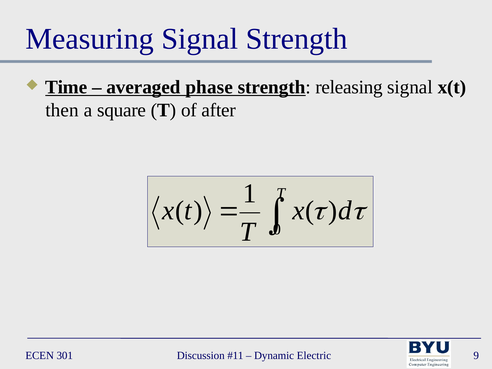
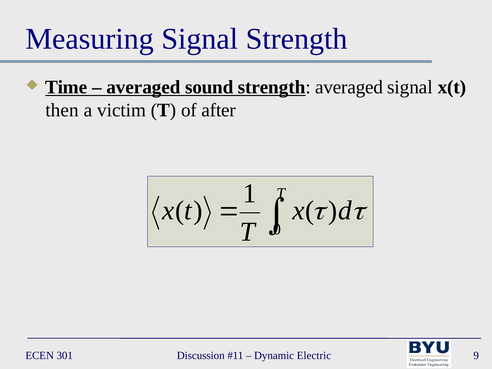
phase: phase -> sound
strength releasing: releasing -> averaged
square: square -> victim
